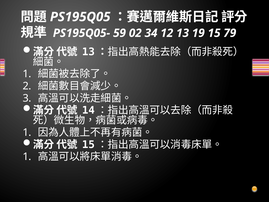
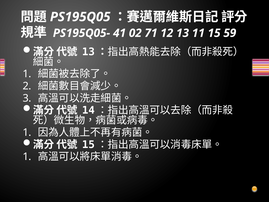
59: 59 -> 41
34: 34 -> 71
19: 19 -> 11
79: 79 -> 59
